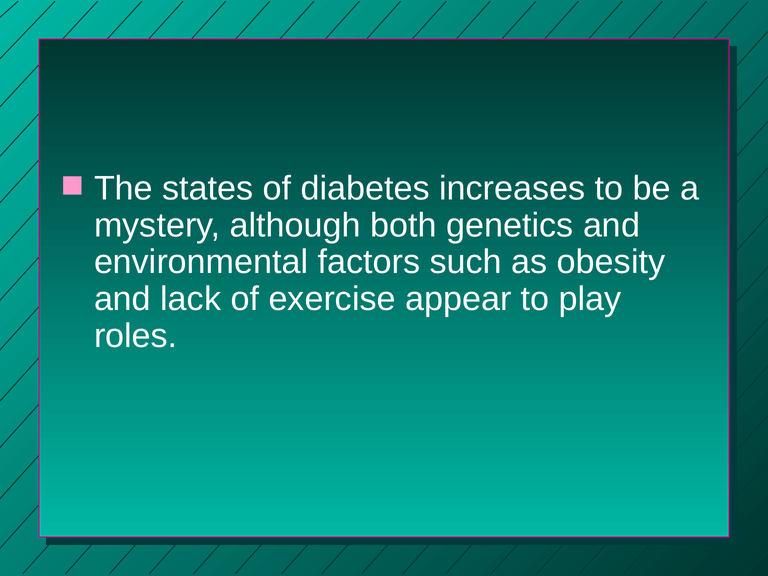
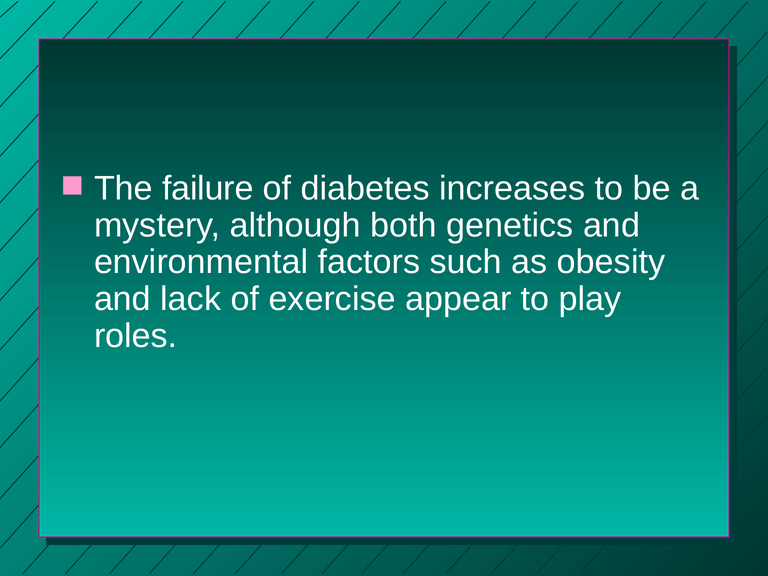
states: states -> failure
